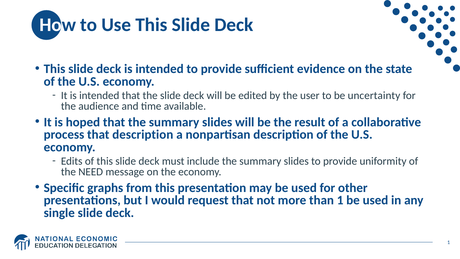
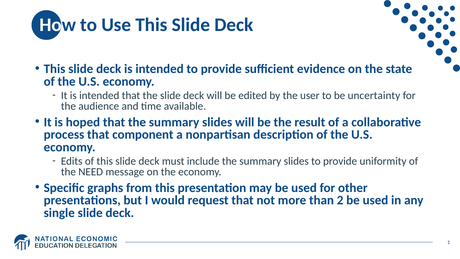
that description: description -> component
than 1: 1 -> 2
